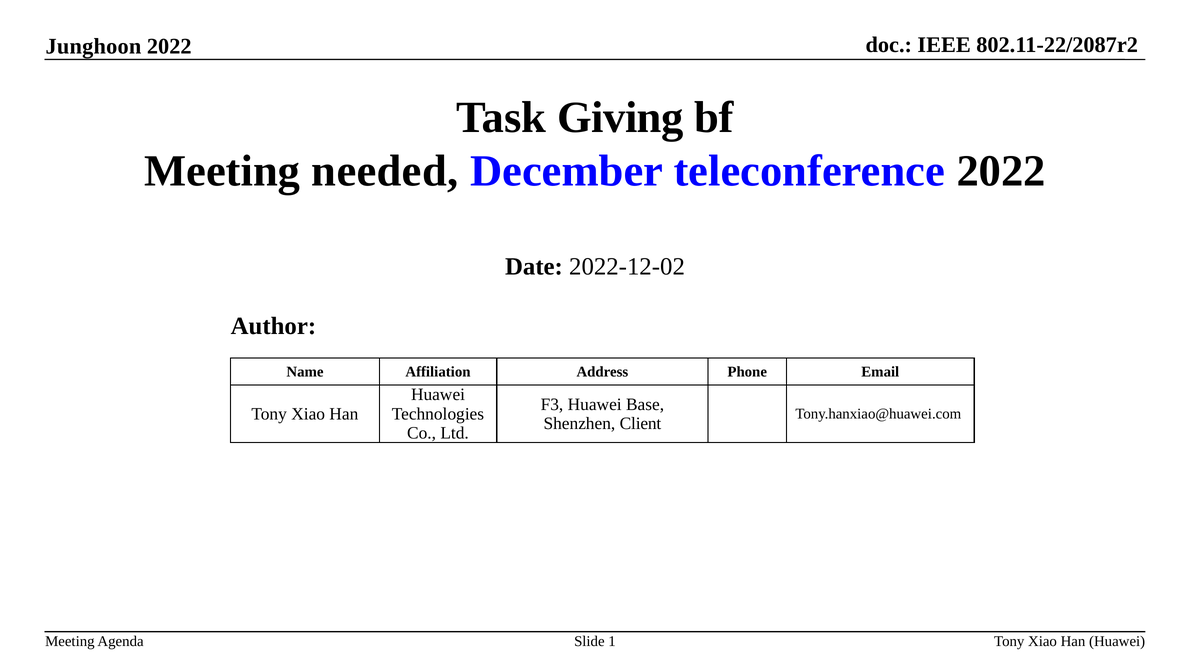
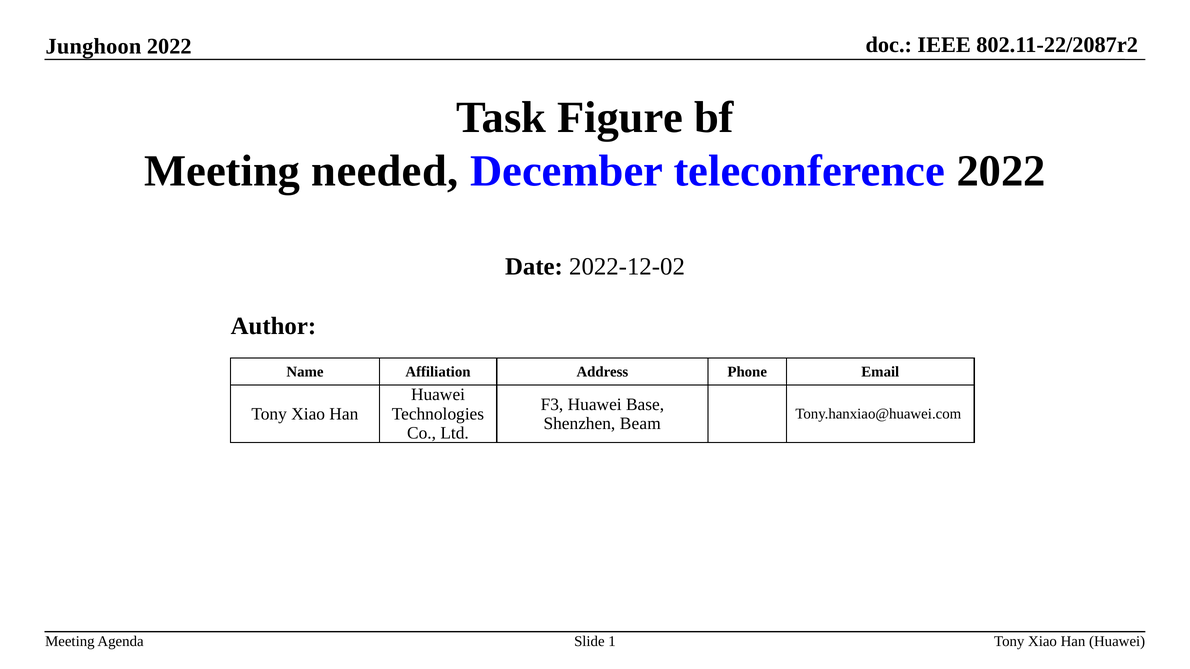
Giving: Giving -> Figure
Client: Client -> Beam
